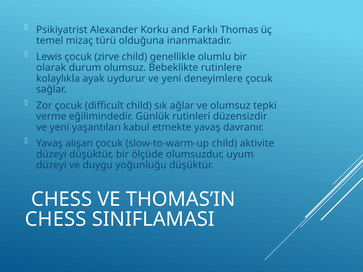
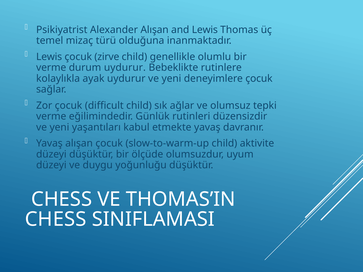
Alexander Korku: Korku -> Alışan
and Farklı: Farklı -> Lewis
olarak at (51, 68): olarak -> verme
durum olumsuz: olumsuz -> uydurur
